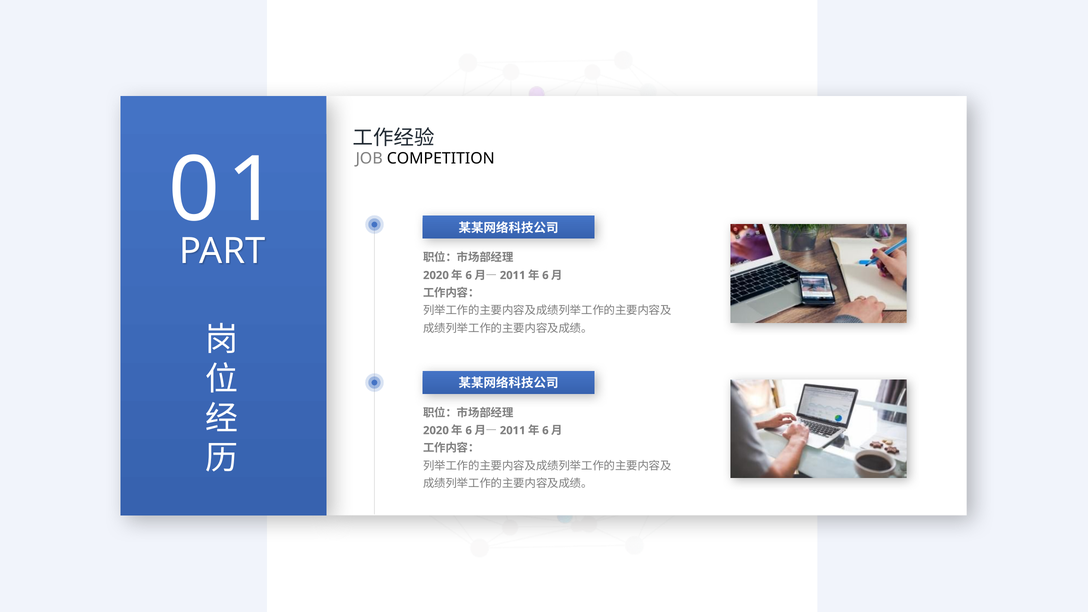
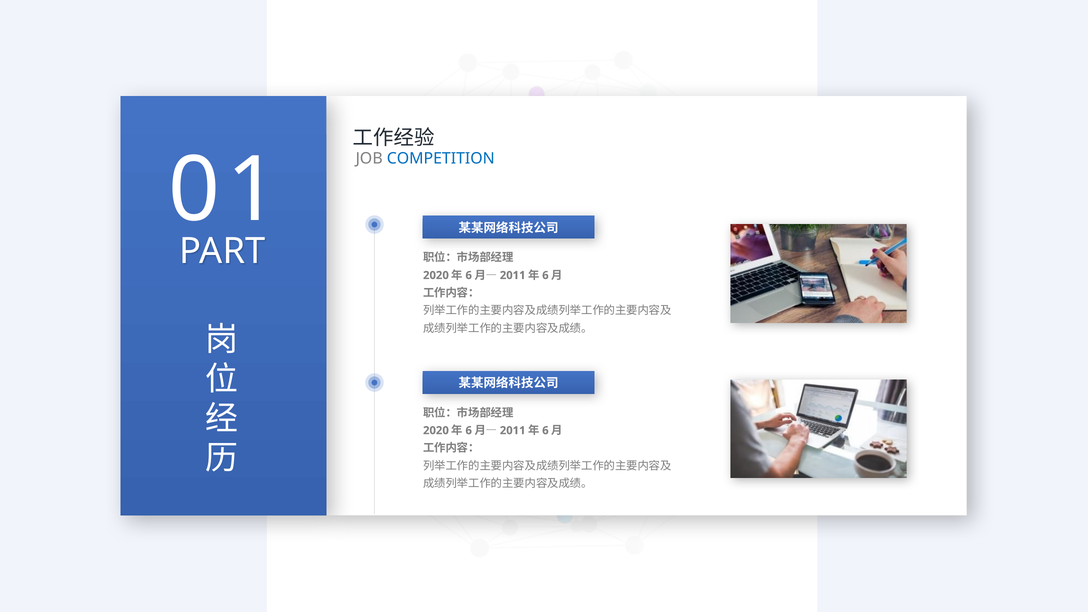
COMPETITION colour: black -> blue
